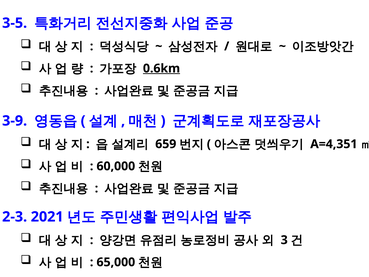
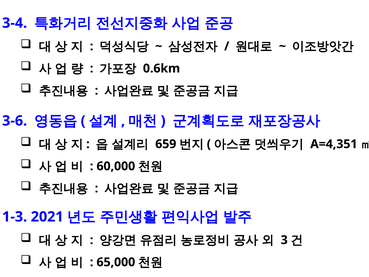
3-5: 3-5 -> 3-4
0.6km underline: present -> none
3-9: 3-9 -> 3-6
2-3: 2-3 -> 1-3
